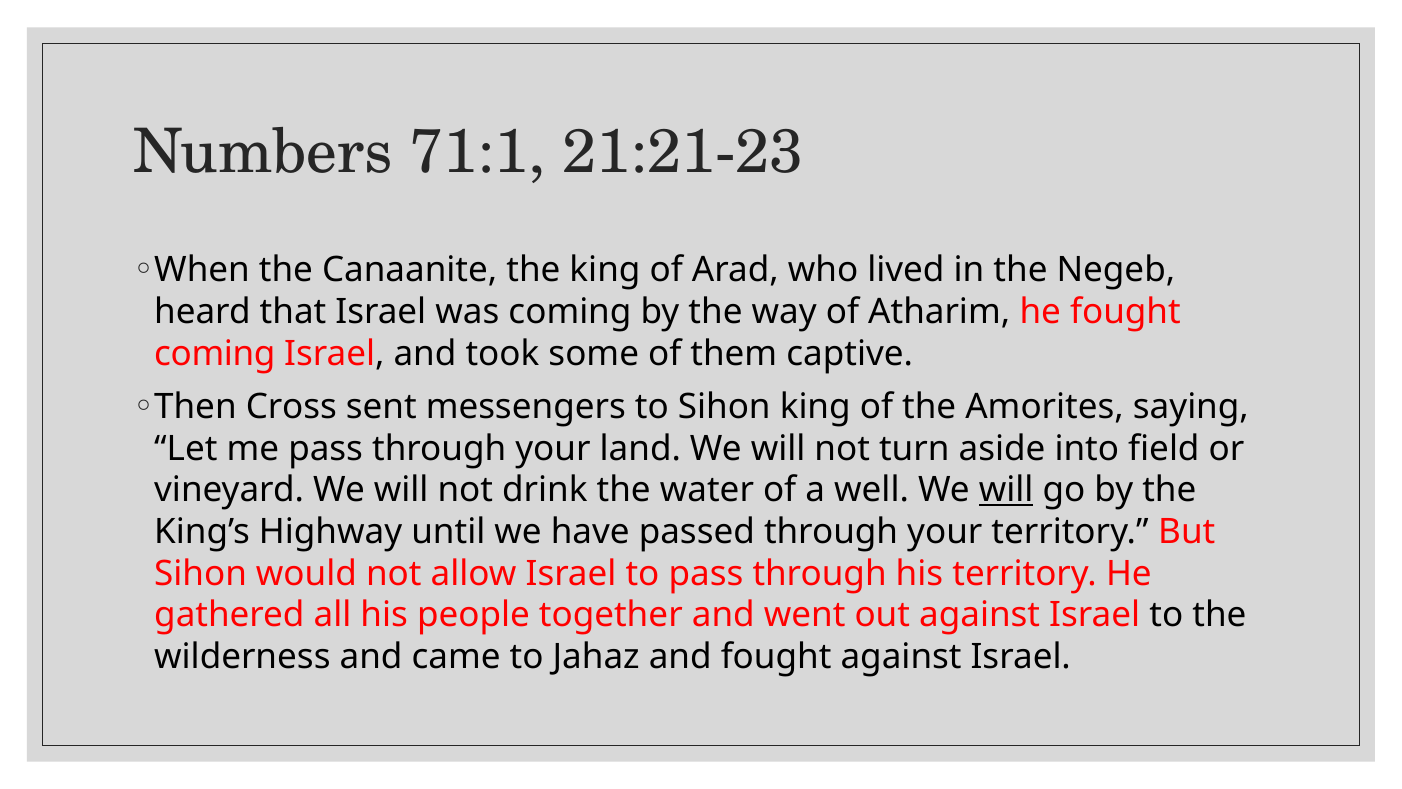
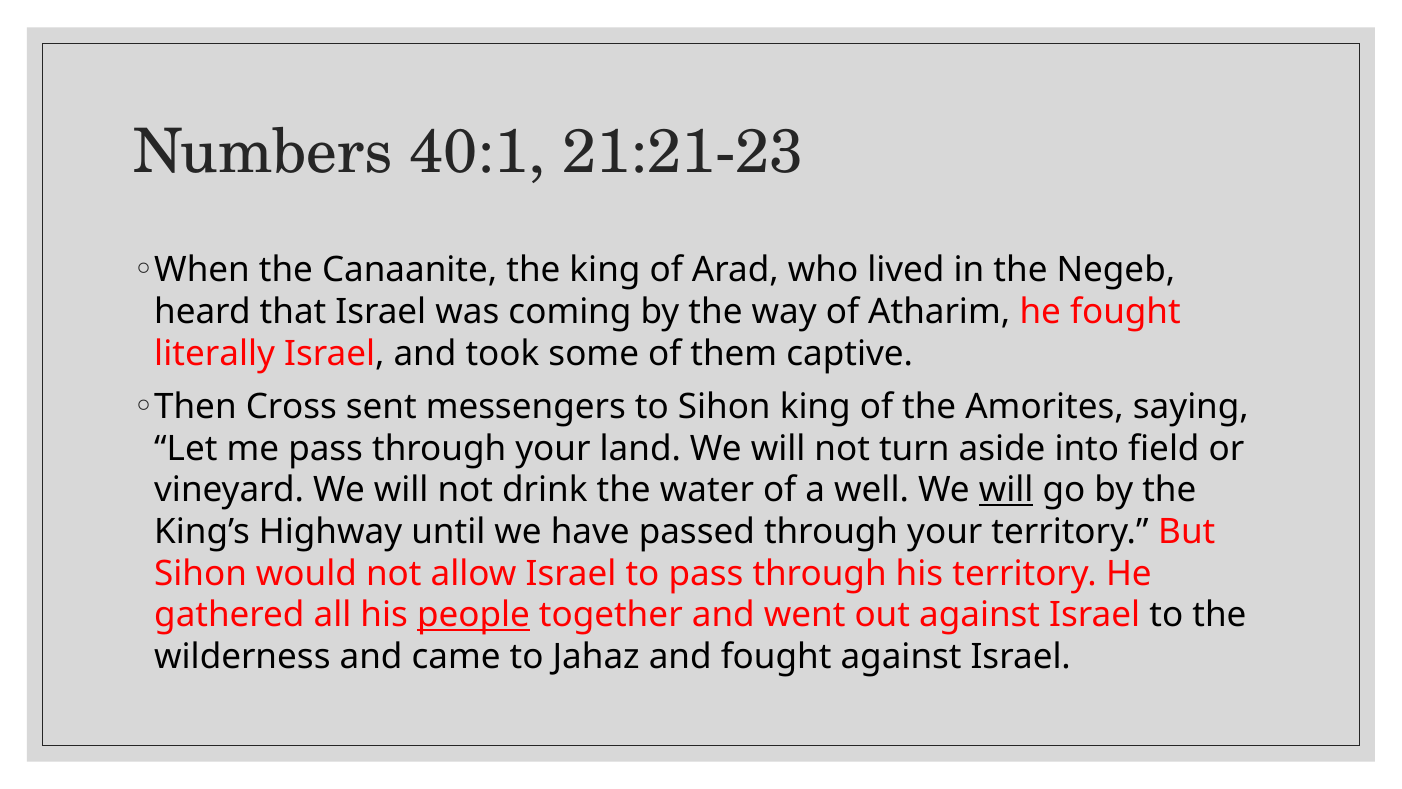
71:1: 71:1 -> 40:1
coming at (215, 353): coming -> literally
people underline: none -> present
